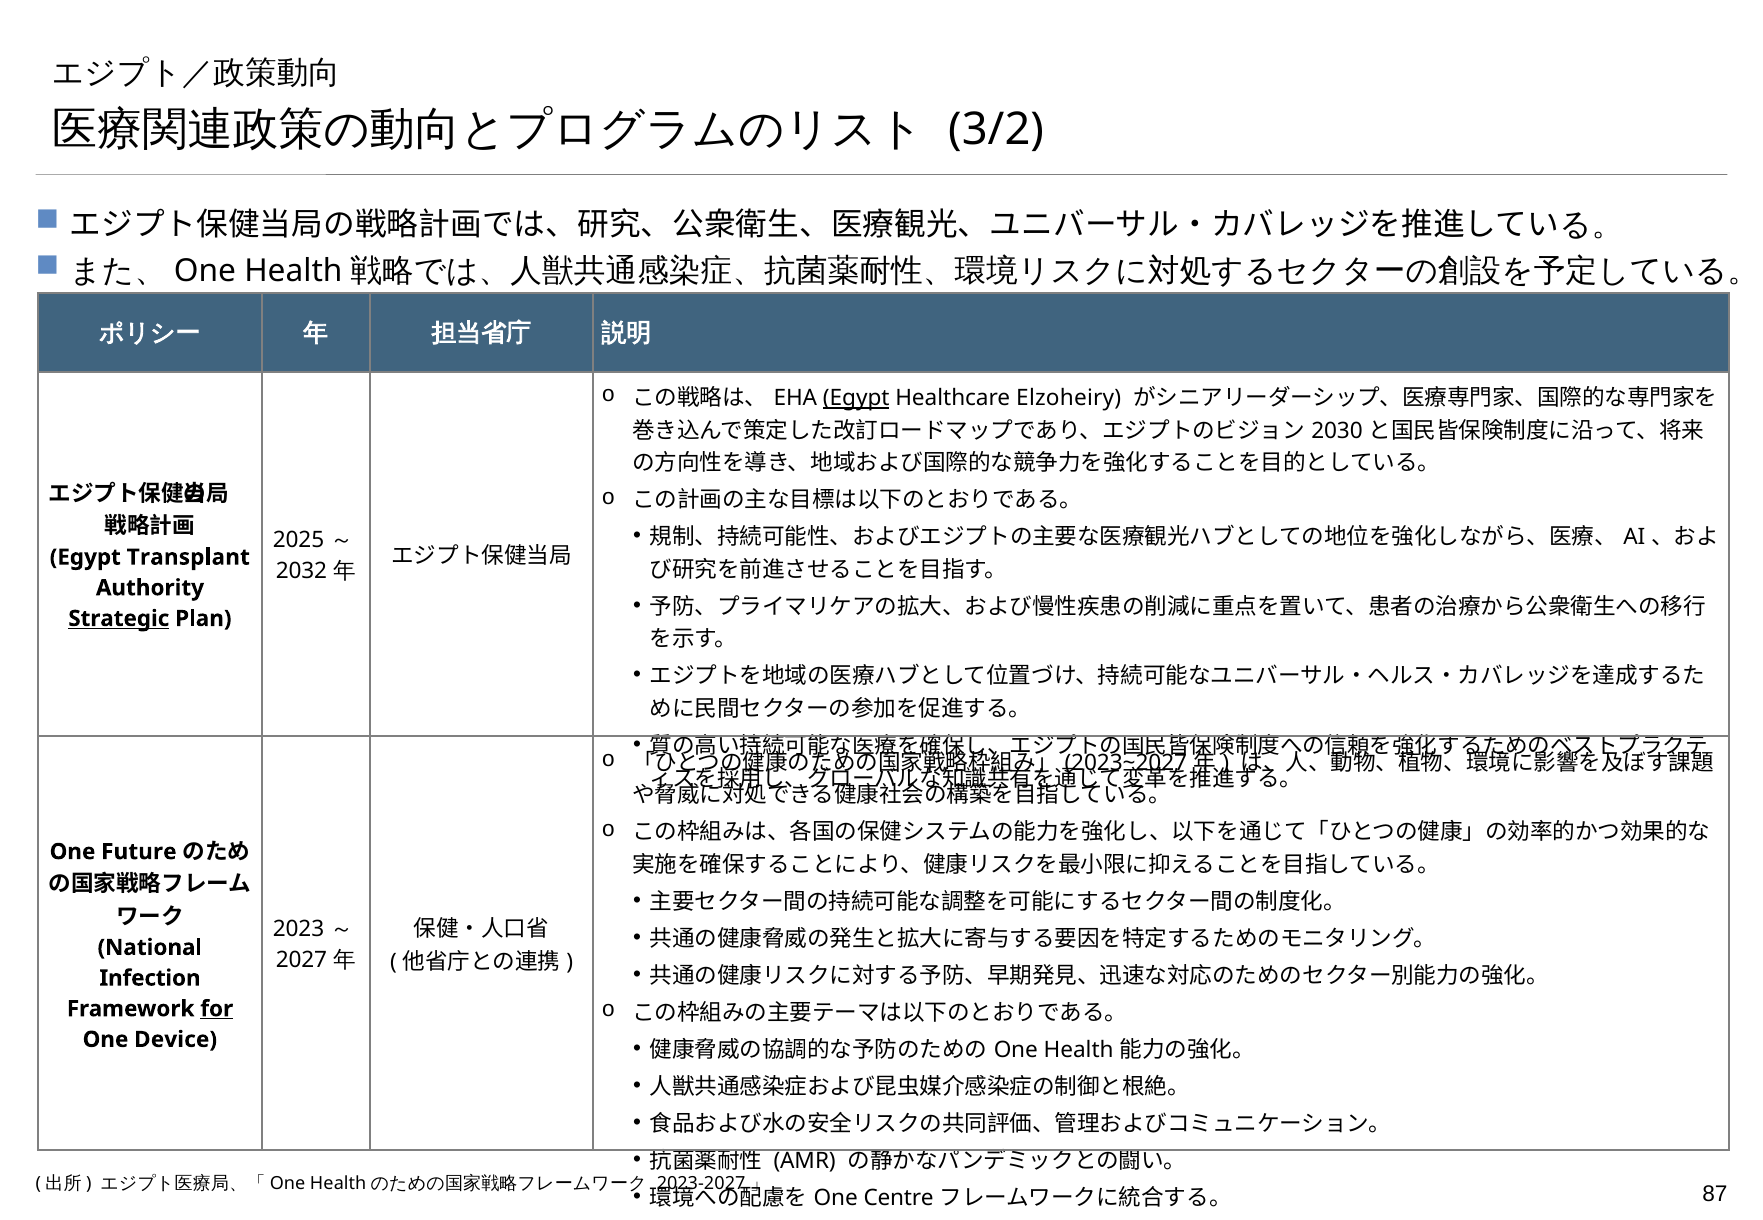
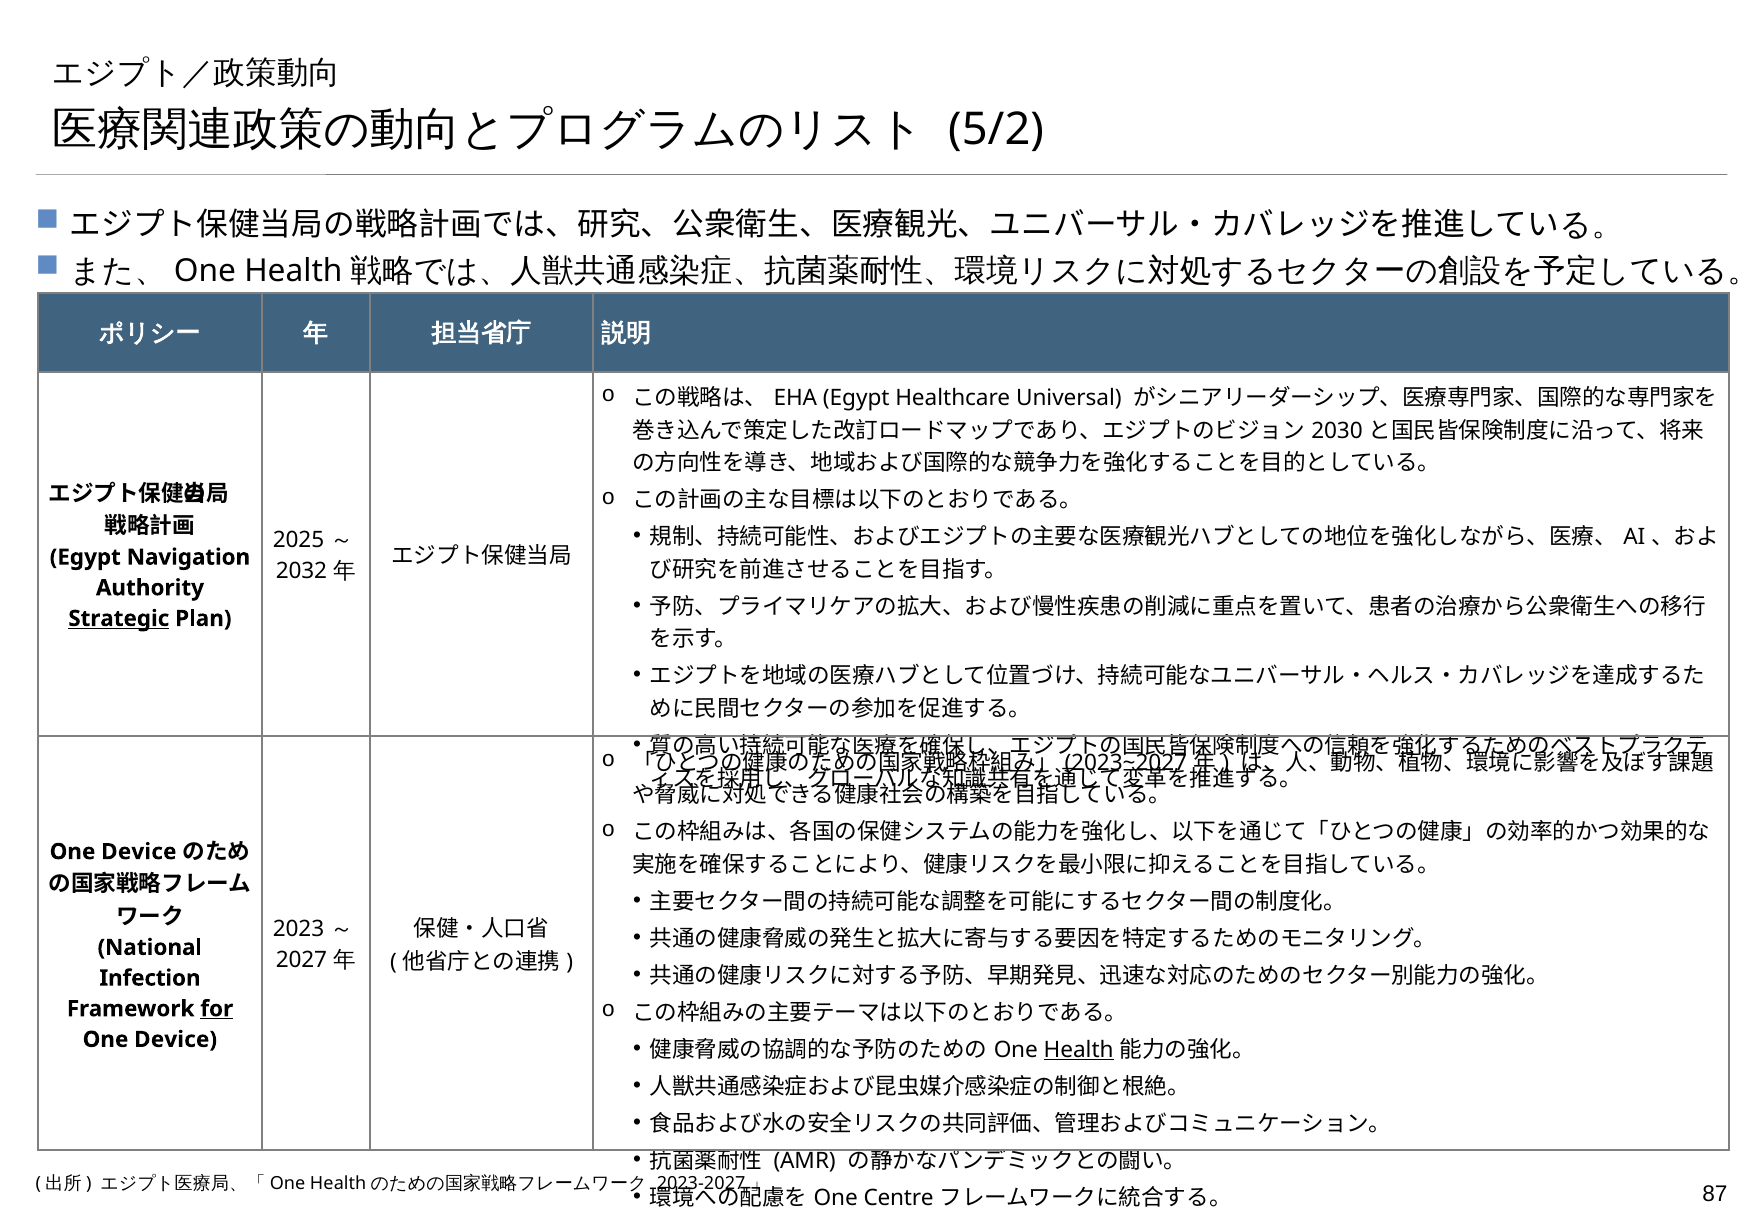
3/2: 3/2 -> 5/2
Egypt at (856, 398) underline: present -> none
Elzoheiry: Elzoheiry -> Universal
Transplant: Transplant -> Navigation
Future at (139, 852): Future -> Device
Health underline: none -> present
